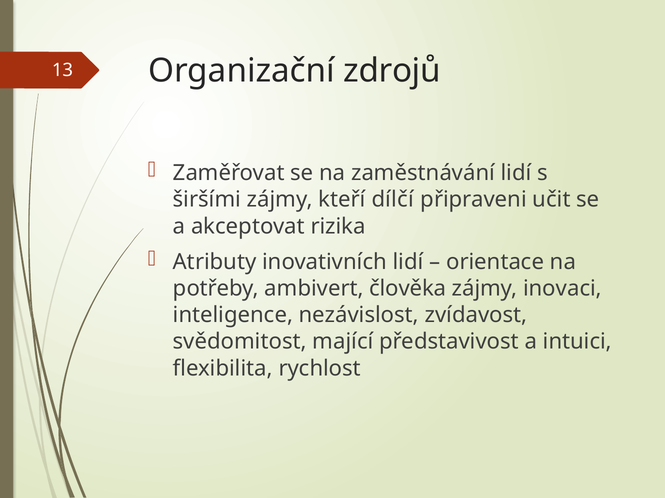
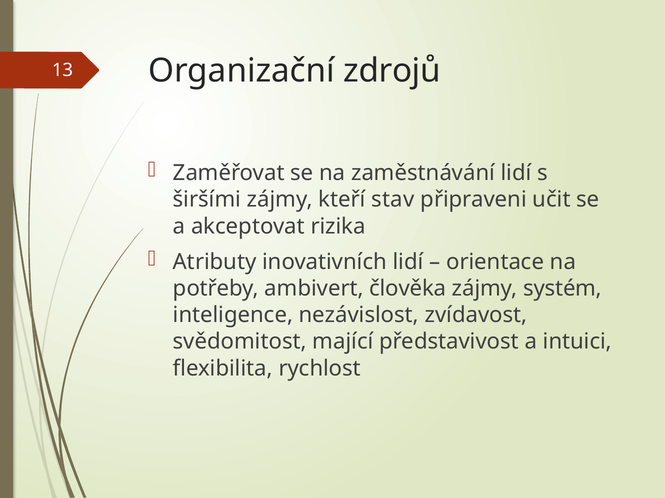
dílčí: dílčí -> stav
inovaci: inovaci -> systém
